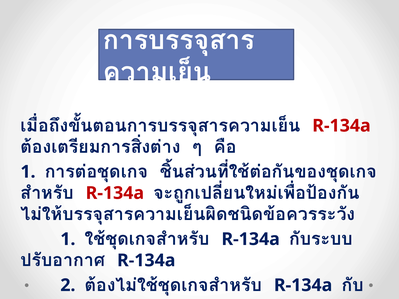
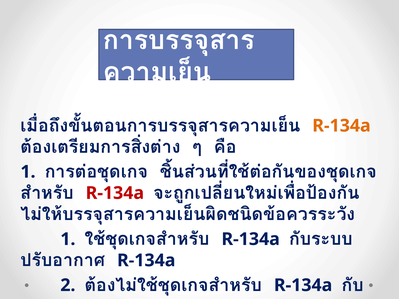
R-134a at (341, 126) colour: red -> orange
